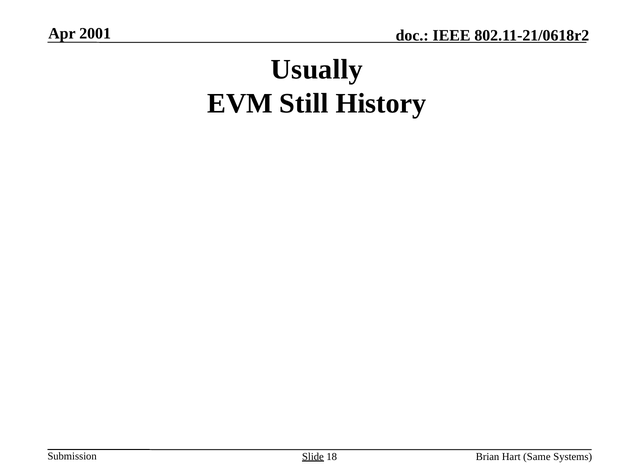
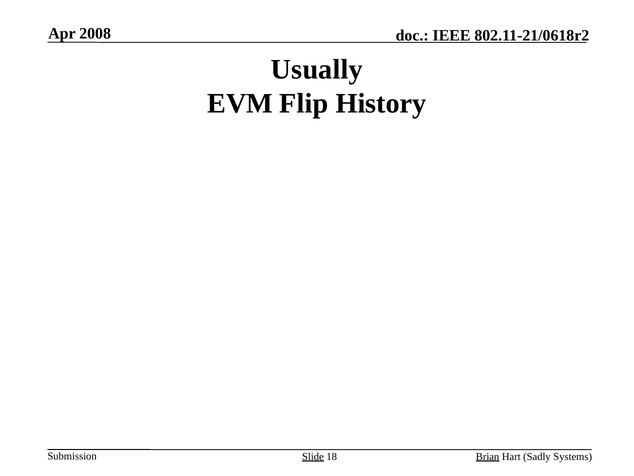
2001: 2001 -> 2008
Still: Still -> Flip
Brian underline: none -> present
Same: Same -> Sadly
